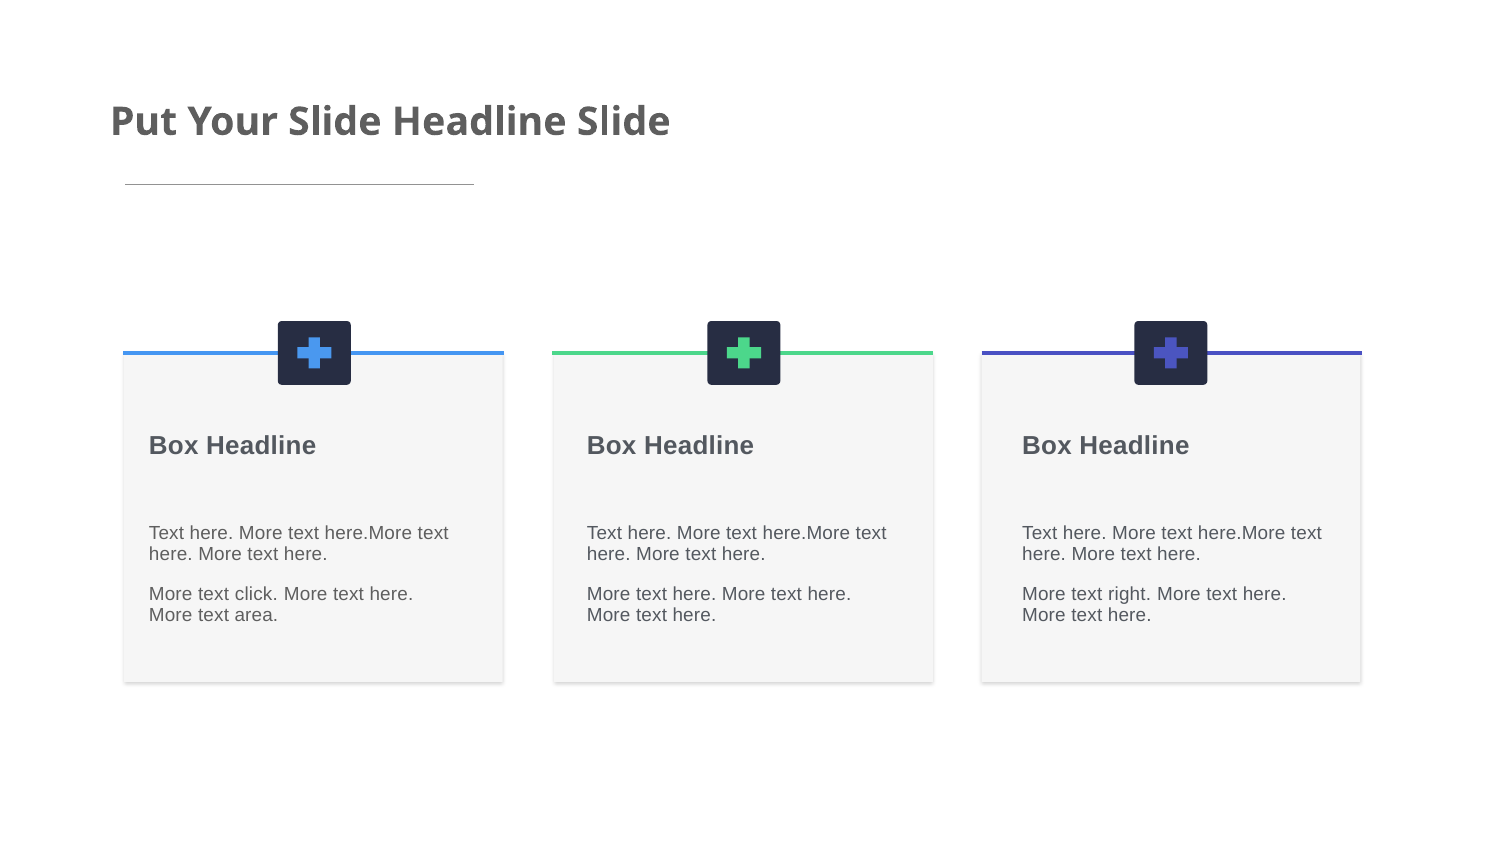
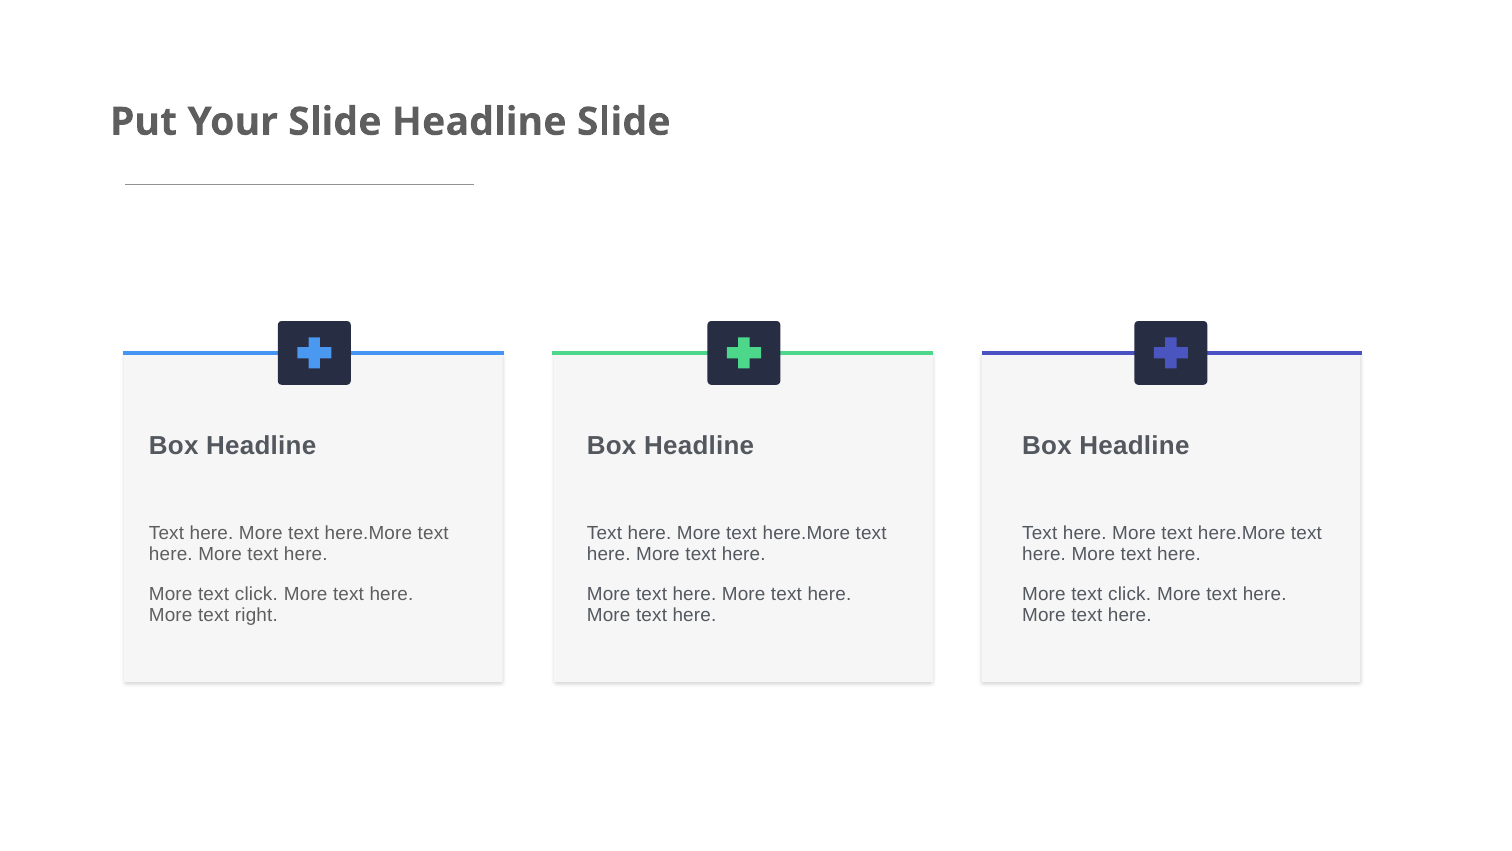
right at (1130, 594): right -> click
area: area -> right
